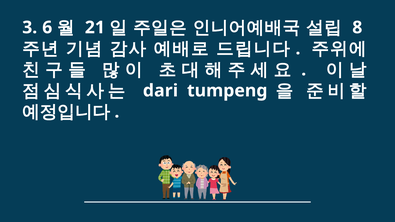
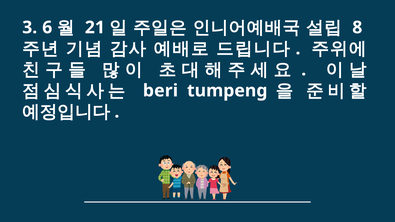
dari: dari -> beri
